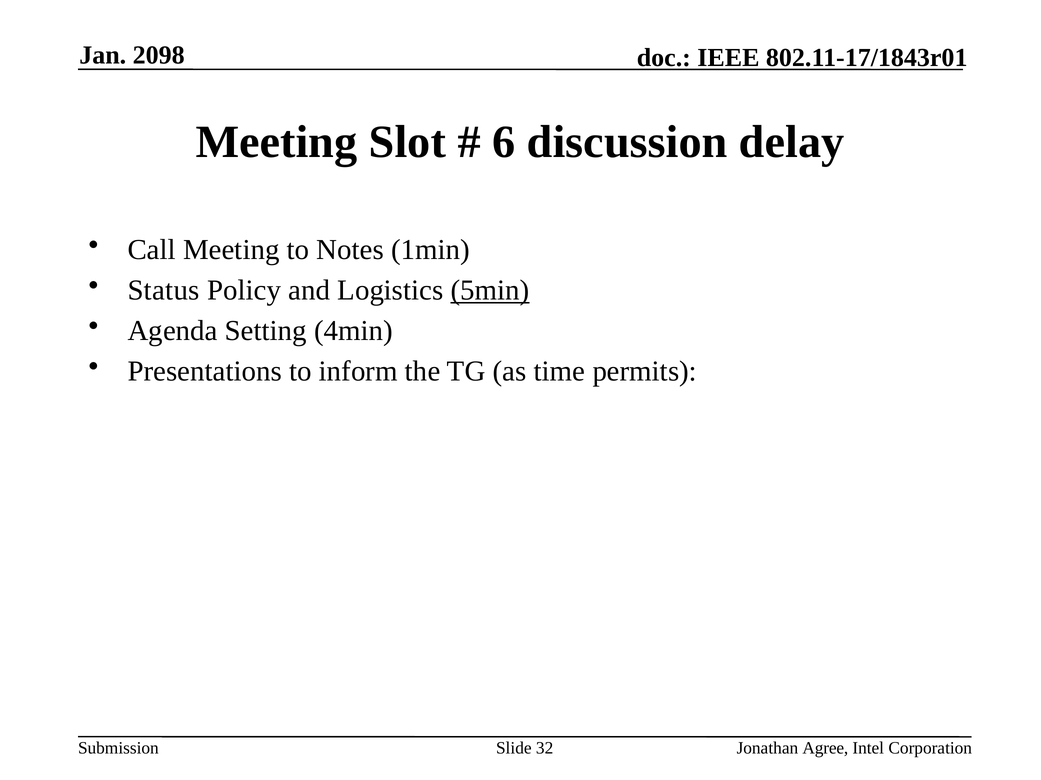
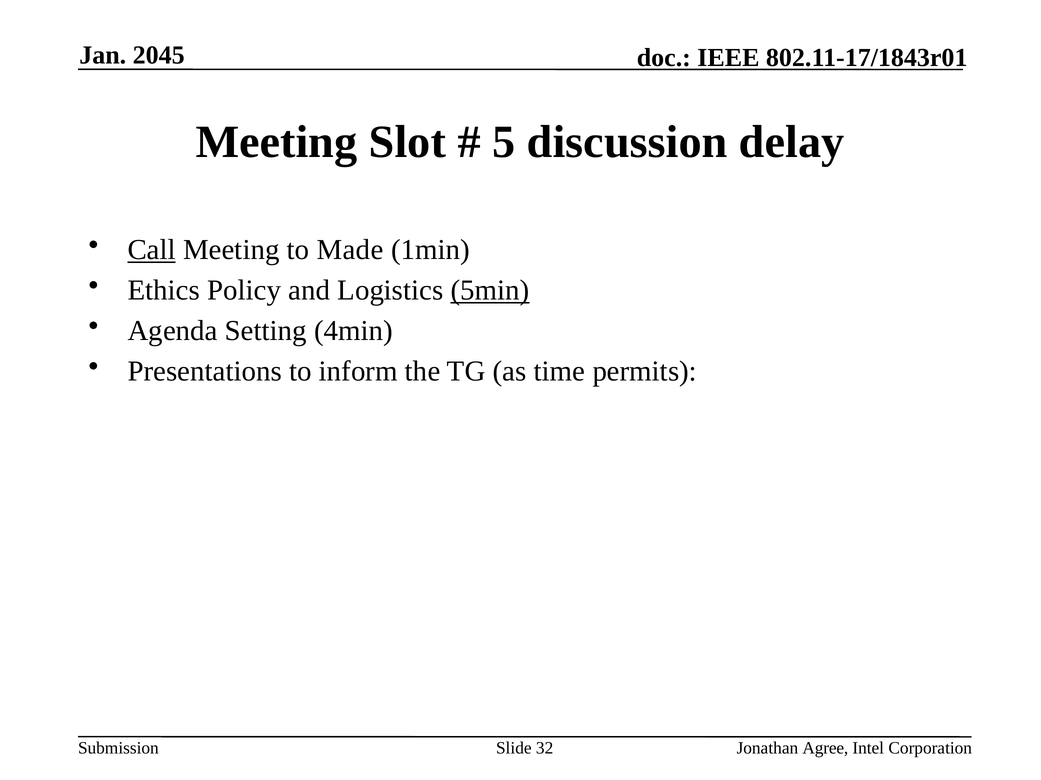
2098: 2098 -> 2045
6: 6 -> 5
Call underline: none -> present
Notes: Notes -> Made
Status: Status -> Ethics
